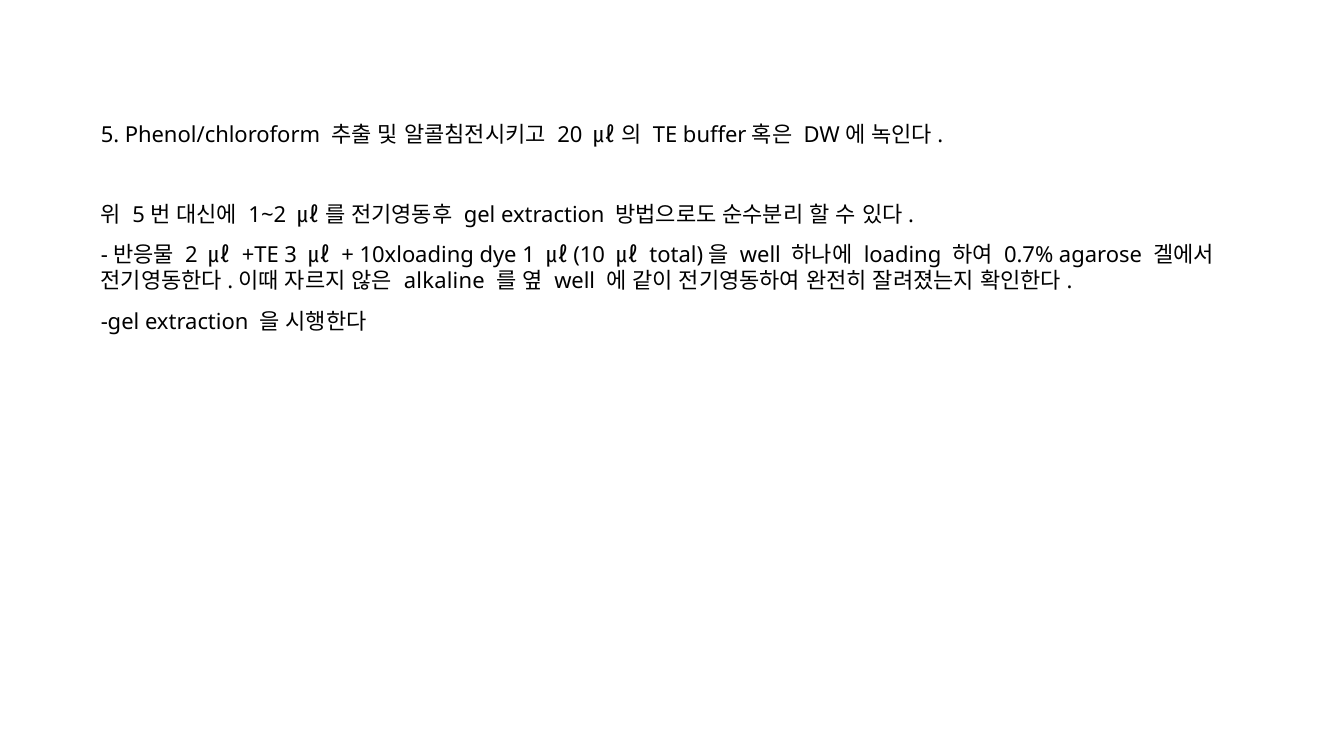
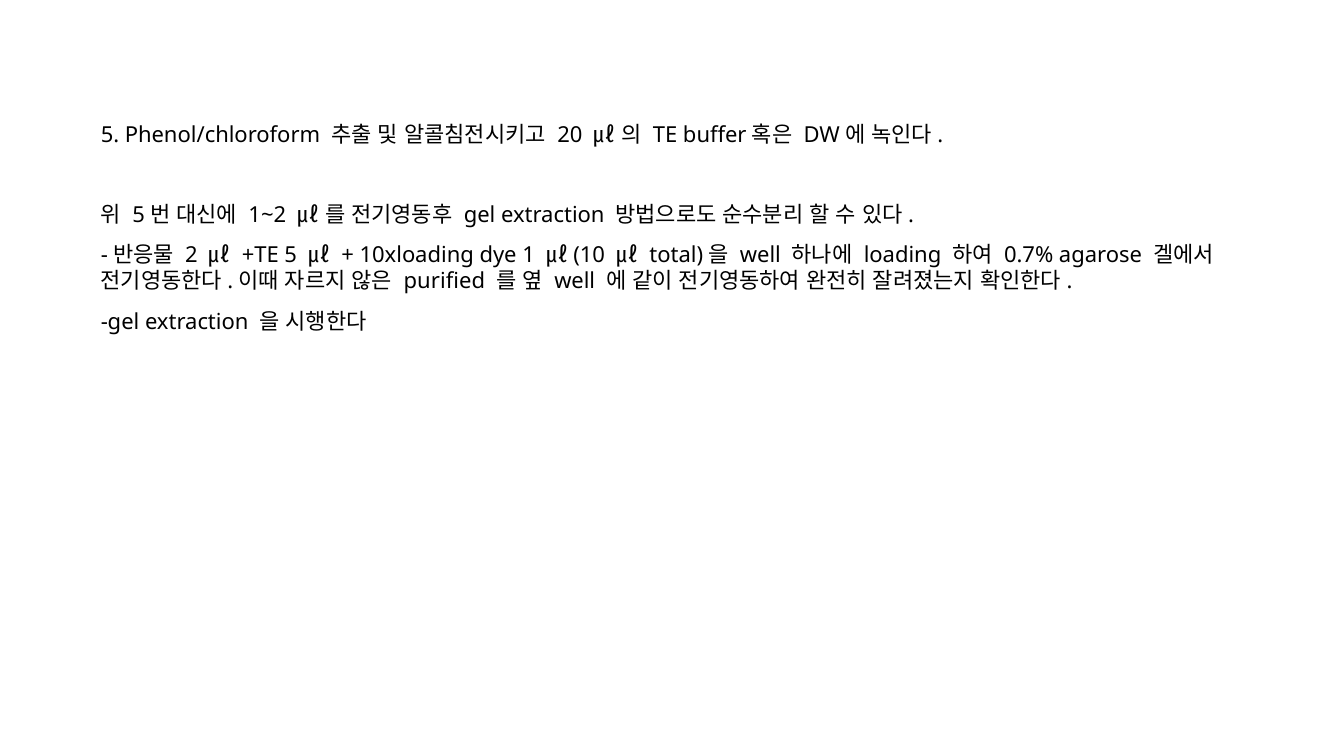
+TE 3: 3 -> 5
alkaline: alkaline -> purified
